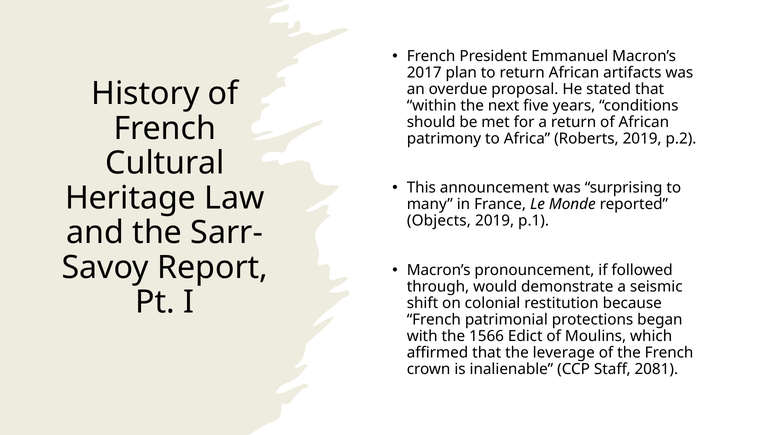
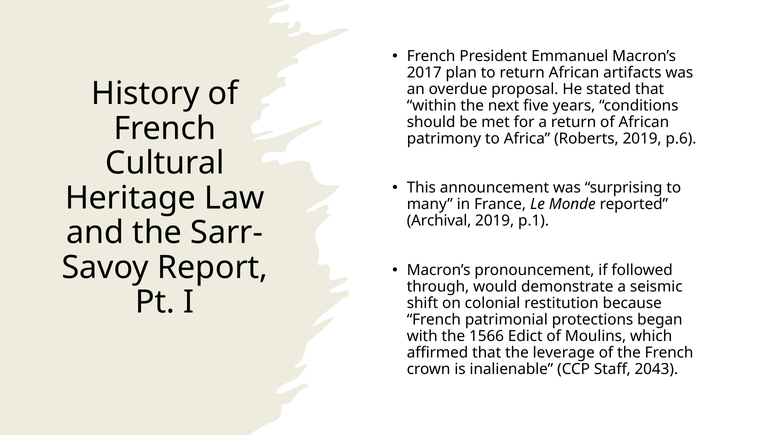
p.2: p.2 -> p.6
Objects: Objects -> Archival
2081: 2081 -> 2043
